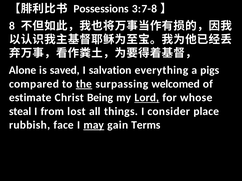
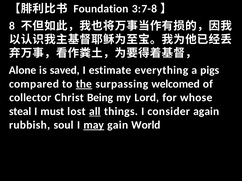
Possessions: Possessions -> Foundation
salvation: salvation -> estimate
estimate: estimate -> collector
Lord underline: present -> none
from: from -> must
all underline: none -> present
place: place -> again
face: face -> soul
Terms: Terms -> World
